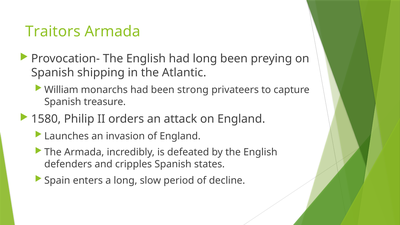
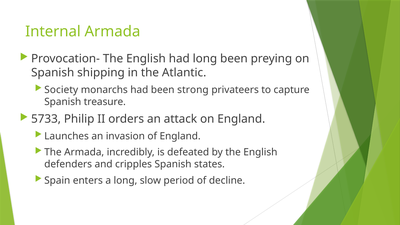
Traitors: Traitors -> Internal
William: William -> Society
1580: 1580 -> 5733
